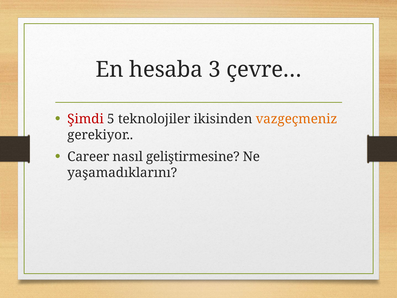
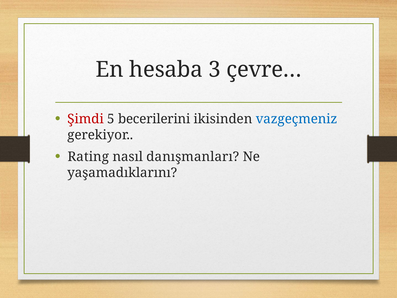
teknolojiler: teknolojiler -> becerilerini
vazgeçmeniz colour: orange -> blue
Career: Career -> Rating
geliştirmesine: geliştirmesine -> danışmanları
